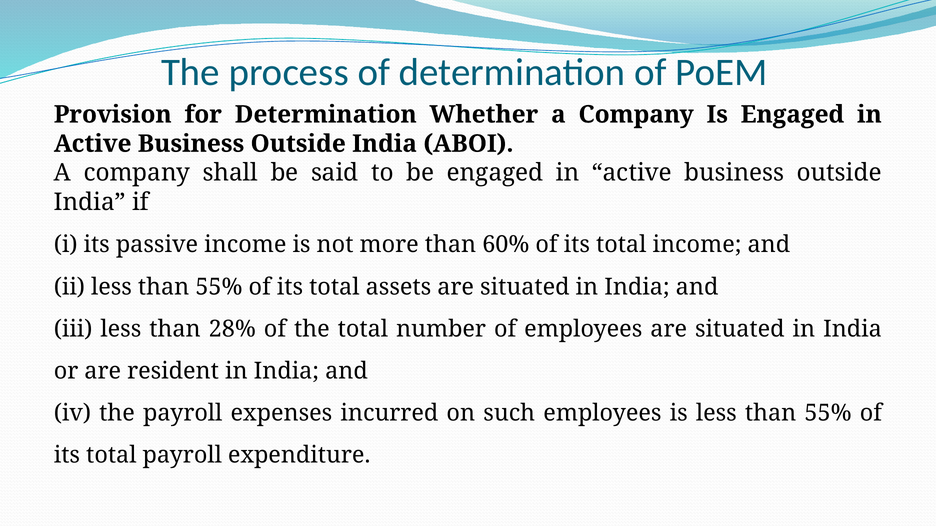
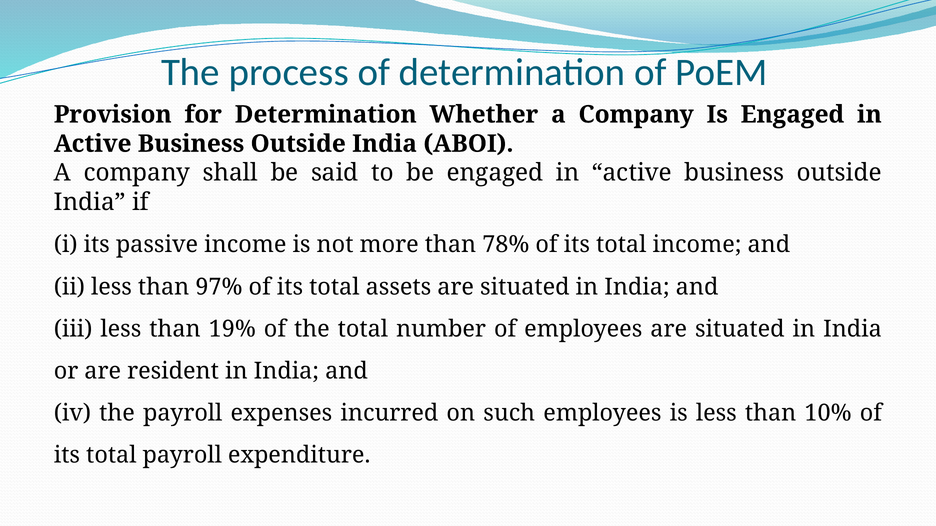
60%: 60% -> 78%
ii less than 55%: 55% -> 97%
28%: 28% -> 19%
is less than 55%: 55% -> 10%
